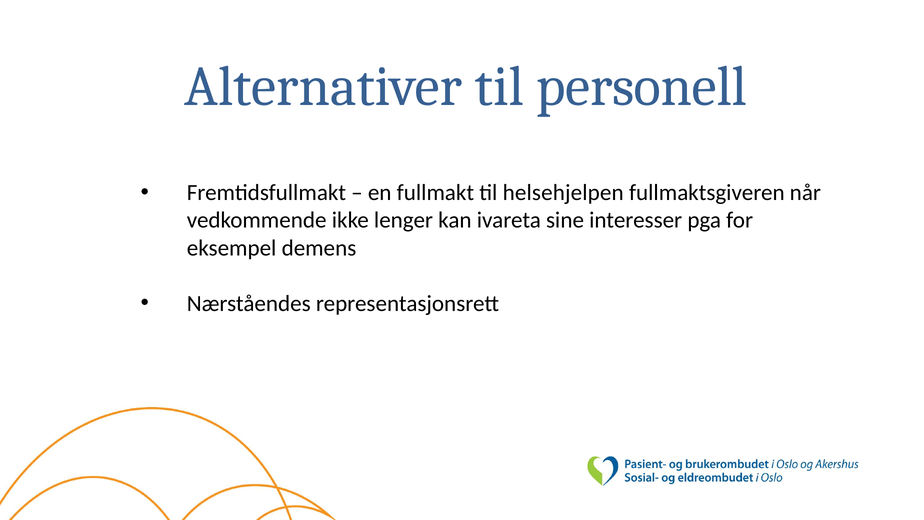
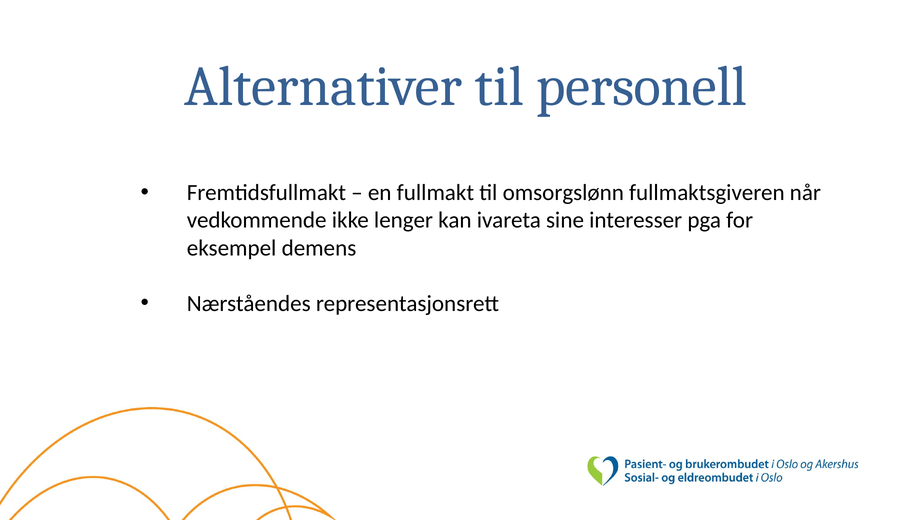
helsehjelpen: helsehjelpen -> omsorgslønn
